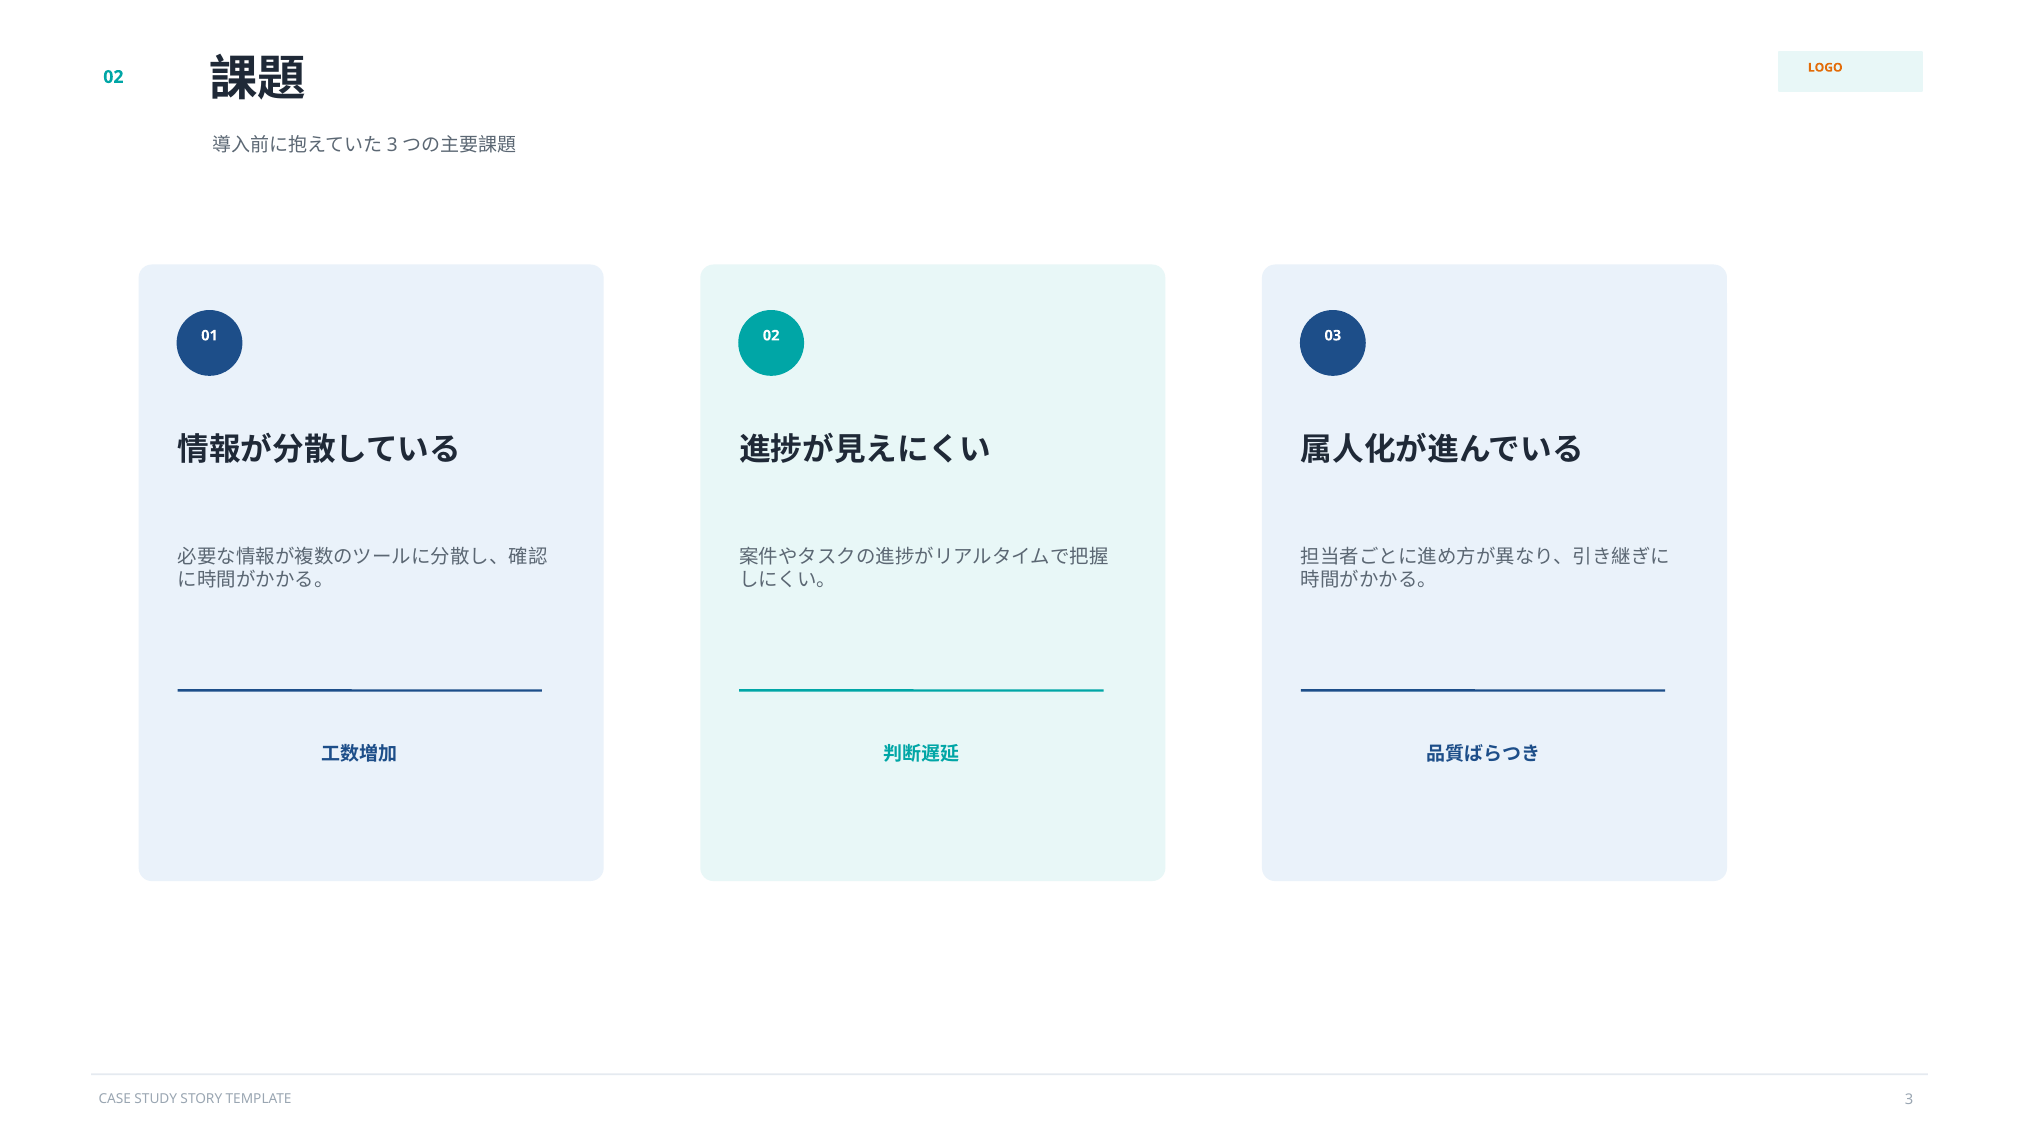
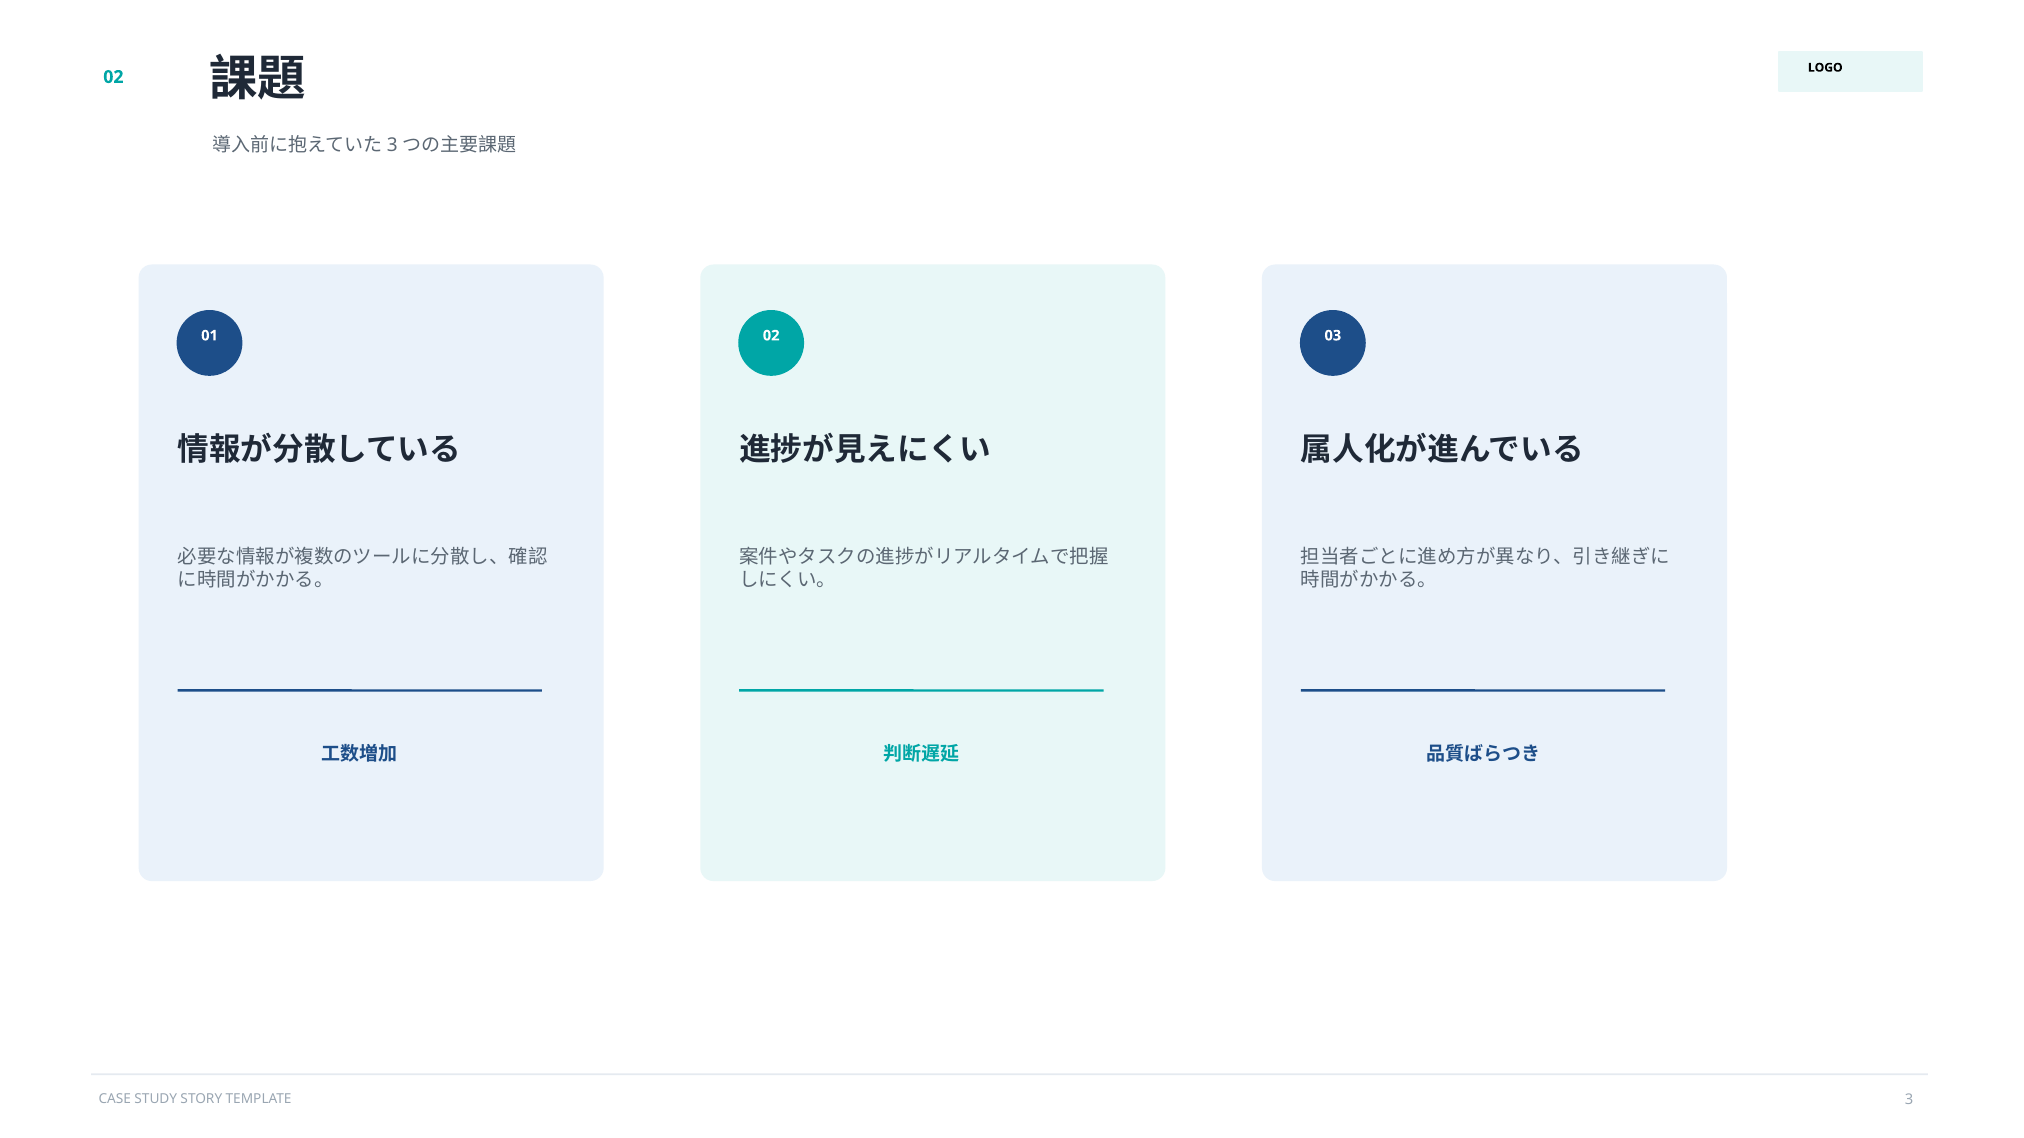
LOGO colour: orange -> black
